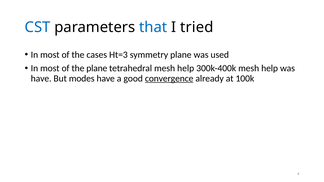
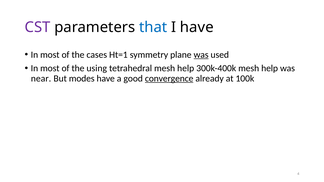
CST colour: blue -> purple
I tried: tried -> have
Ht=3: Ht=3 -> Ht=1
was at (201, 55) underline: none -> present
the plane: plane -> using
have at (41, 79): have -> near
